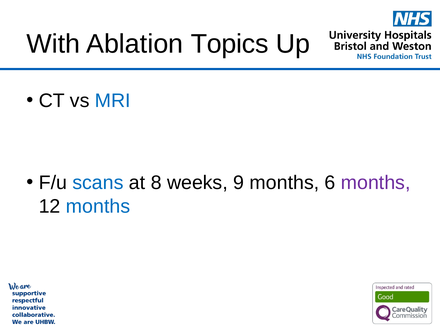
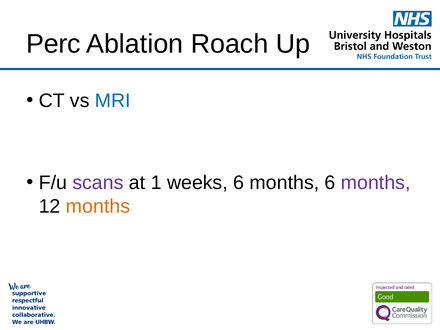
With: With -> Perc
Topics: Topics -> Roach
scans colour: blue -> purple
8: 8 -> 1
weeks 9: 9 -> 6
months at (98, 206) colour: blue -> orange
